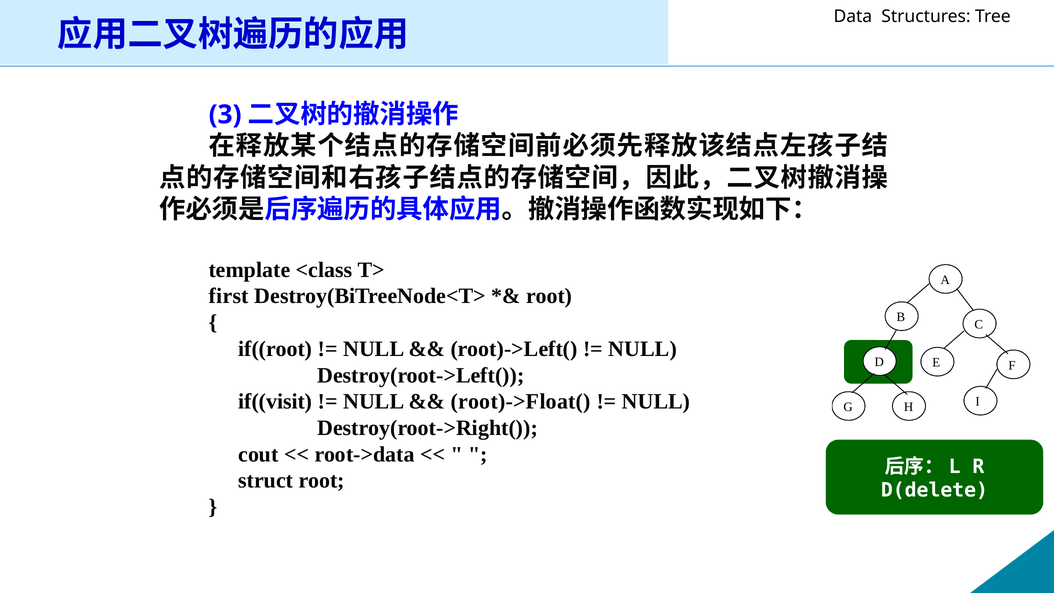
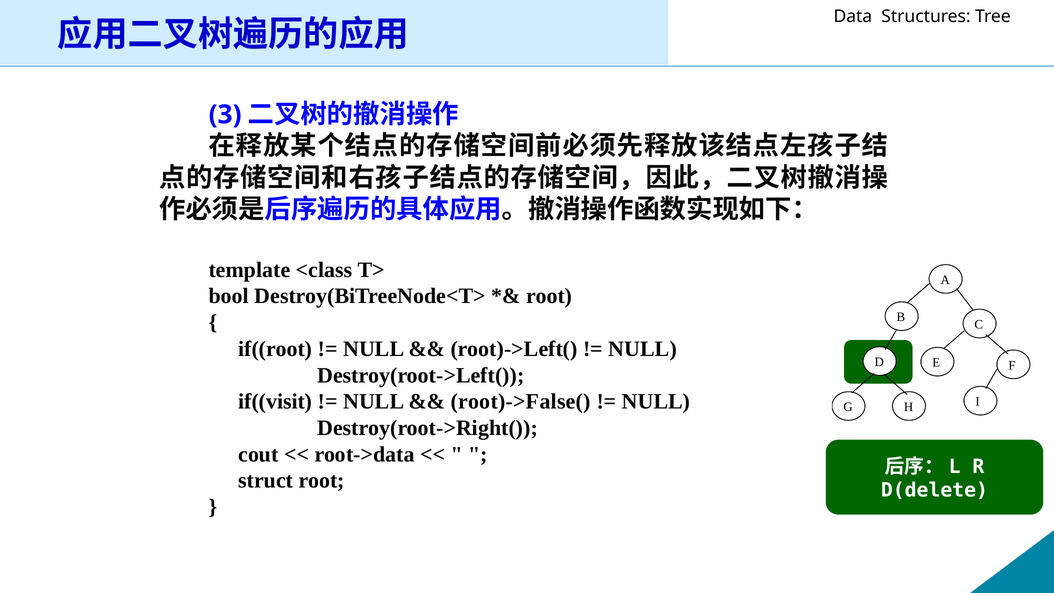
first: first -> bool
root)->Float(: root)->Float( -> root)->False(
